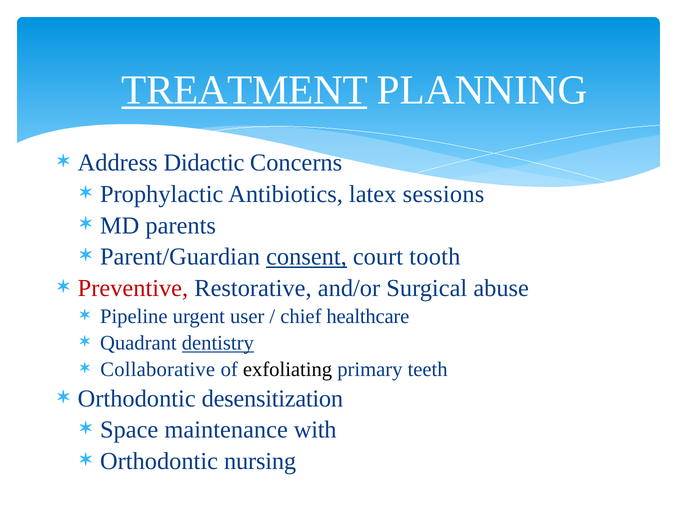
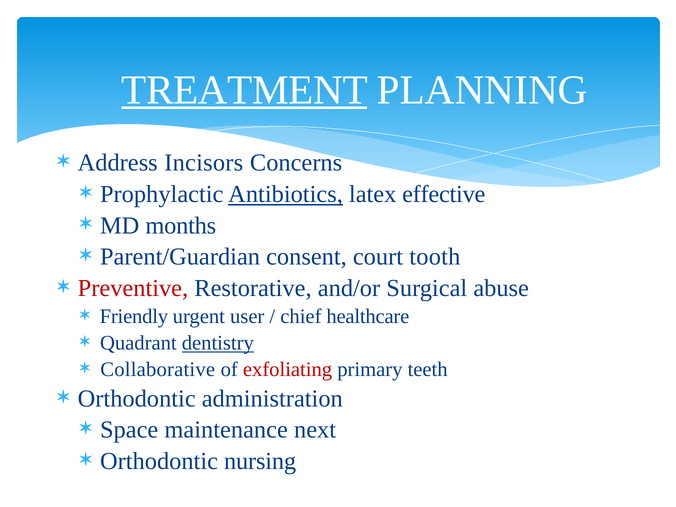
Didactic: Didactic -> Incisors
Antibiotics underline: none -> present
sessions: sessions -> effective
parents: parents -> months
consent underline: present -> none
Pipeline: Pipeline -> Friendly
exfoliating colour: black -> red
desensitization: desensitization -> administration
with: with -> next
